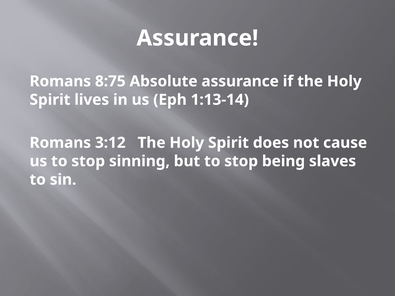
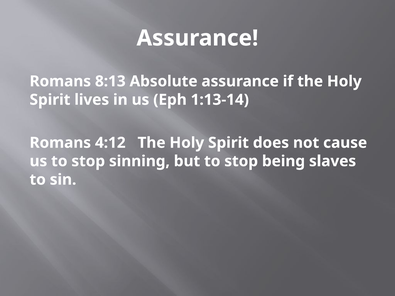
8:75: 8:75 -> 8:13
3:12: 3:12 -> 4:12
